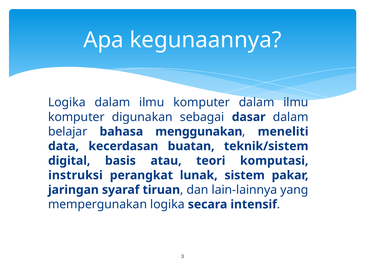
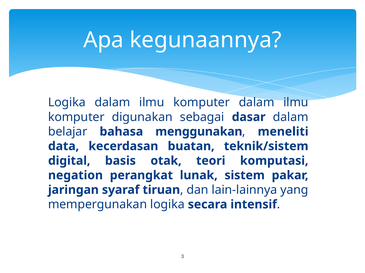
atau: atau -> otak
instruksi: instruksi -> negation
